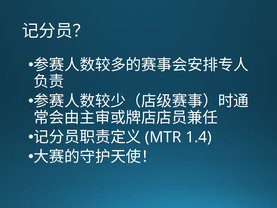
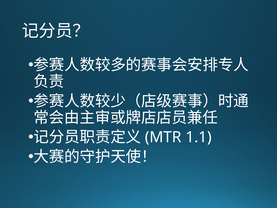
1.4: 1.4 -> 1.1
